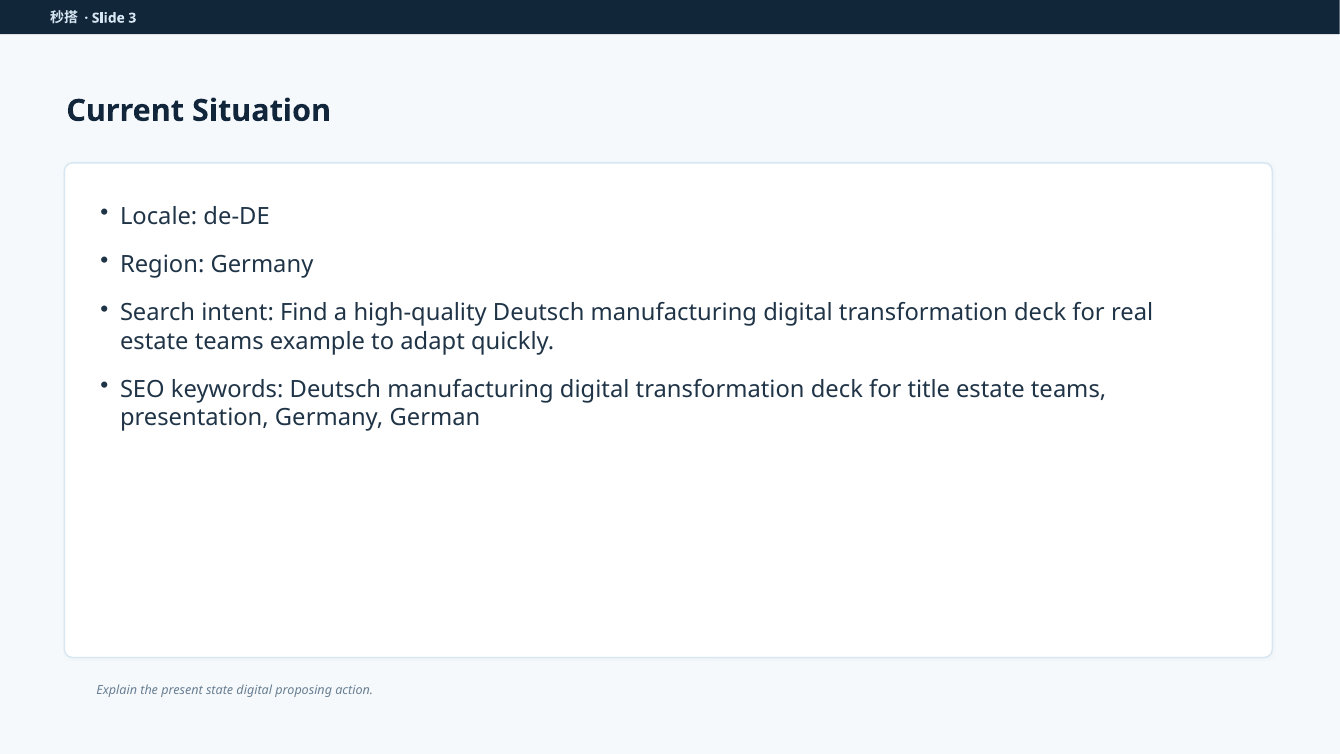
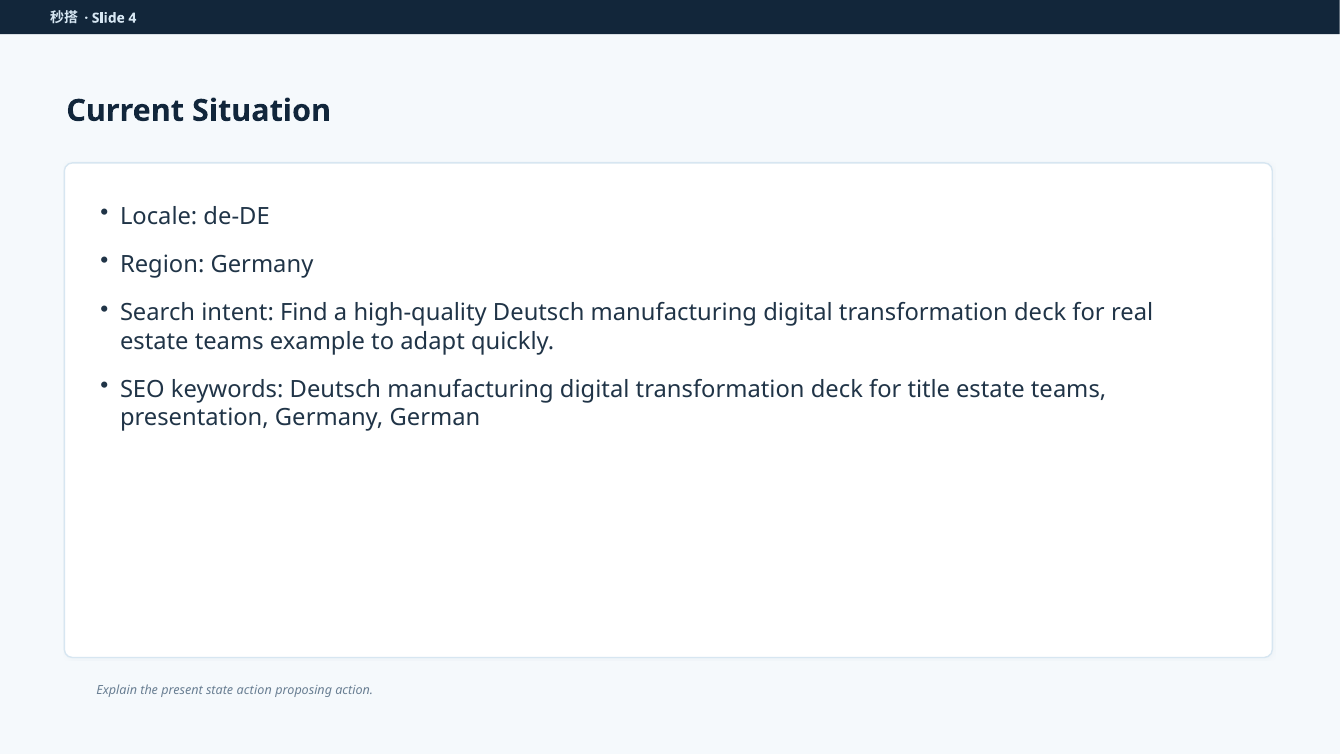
3: 3 -> 4
state digital: digital -> action
